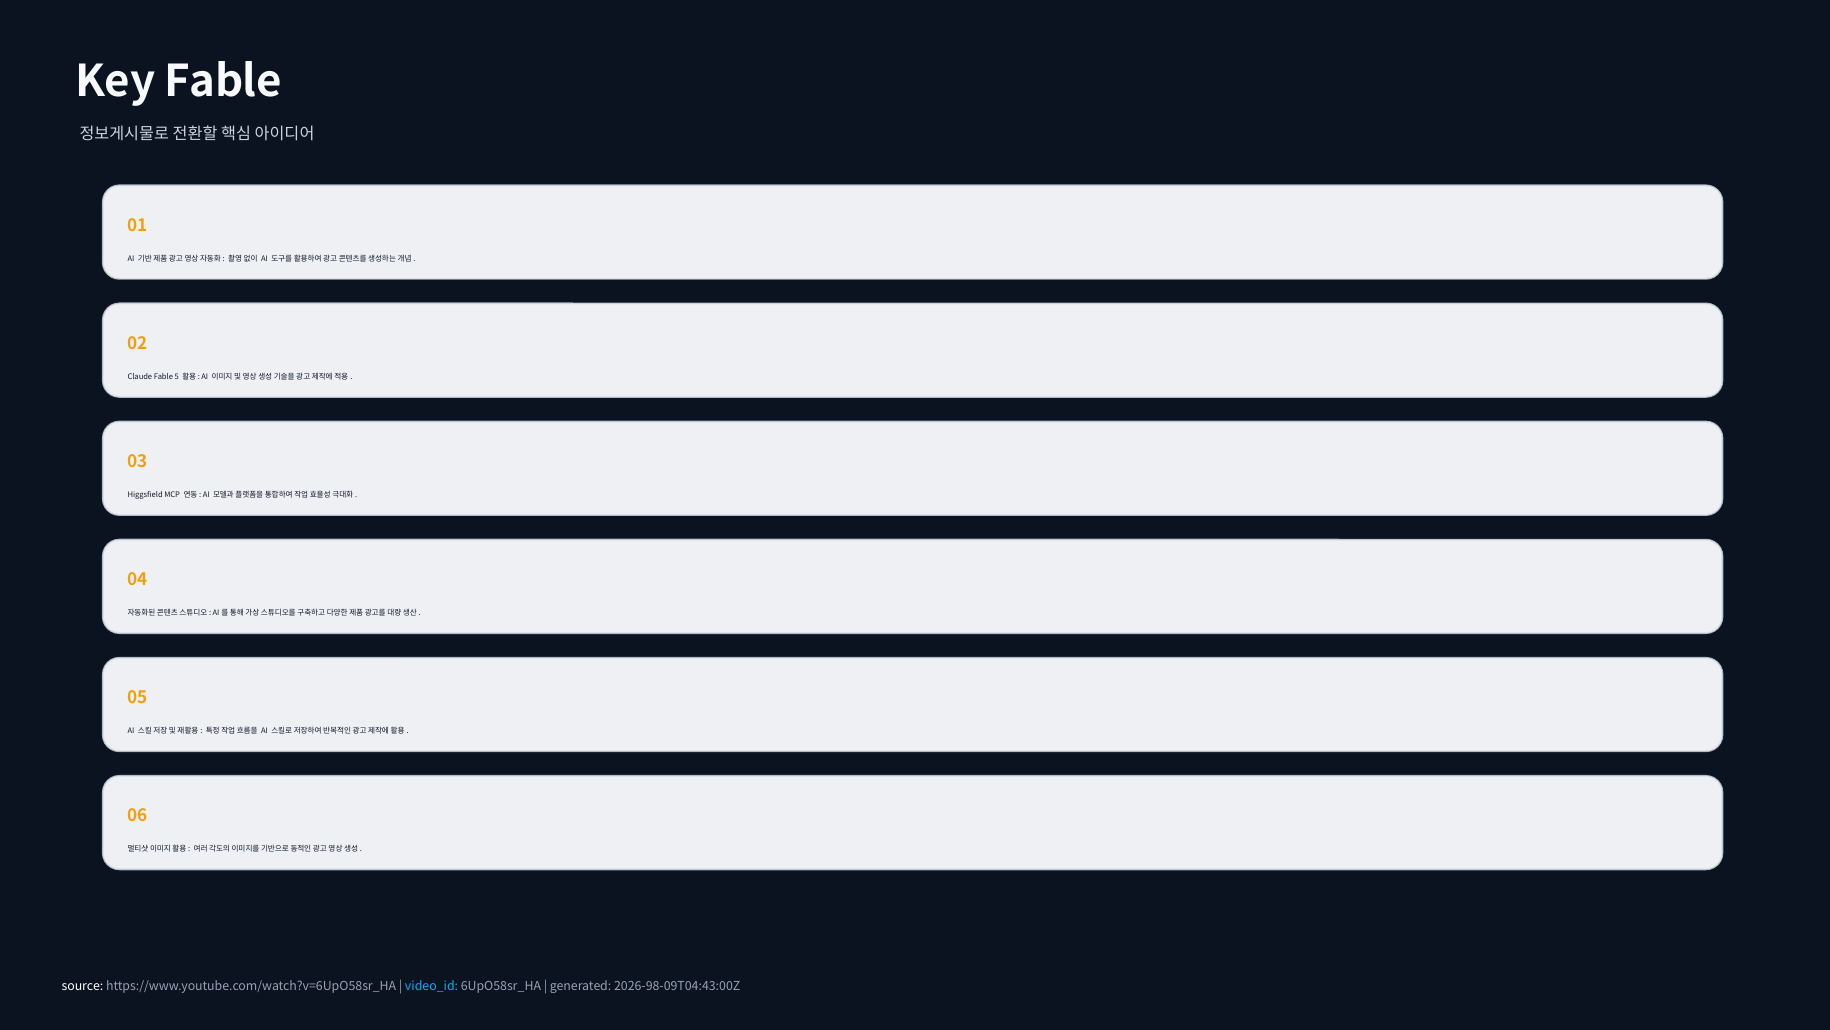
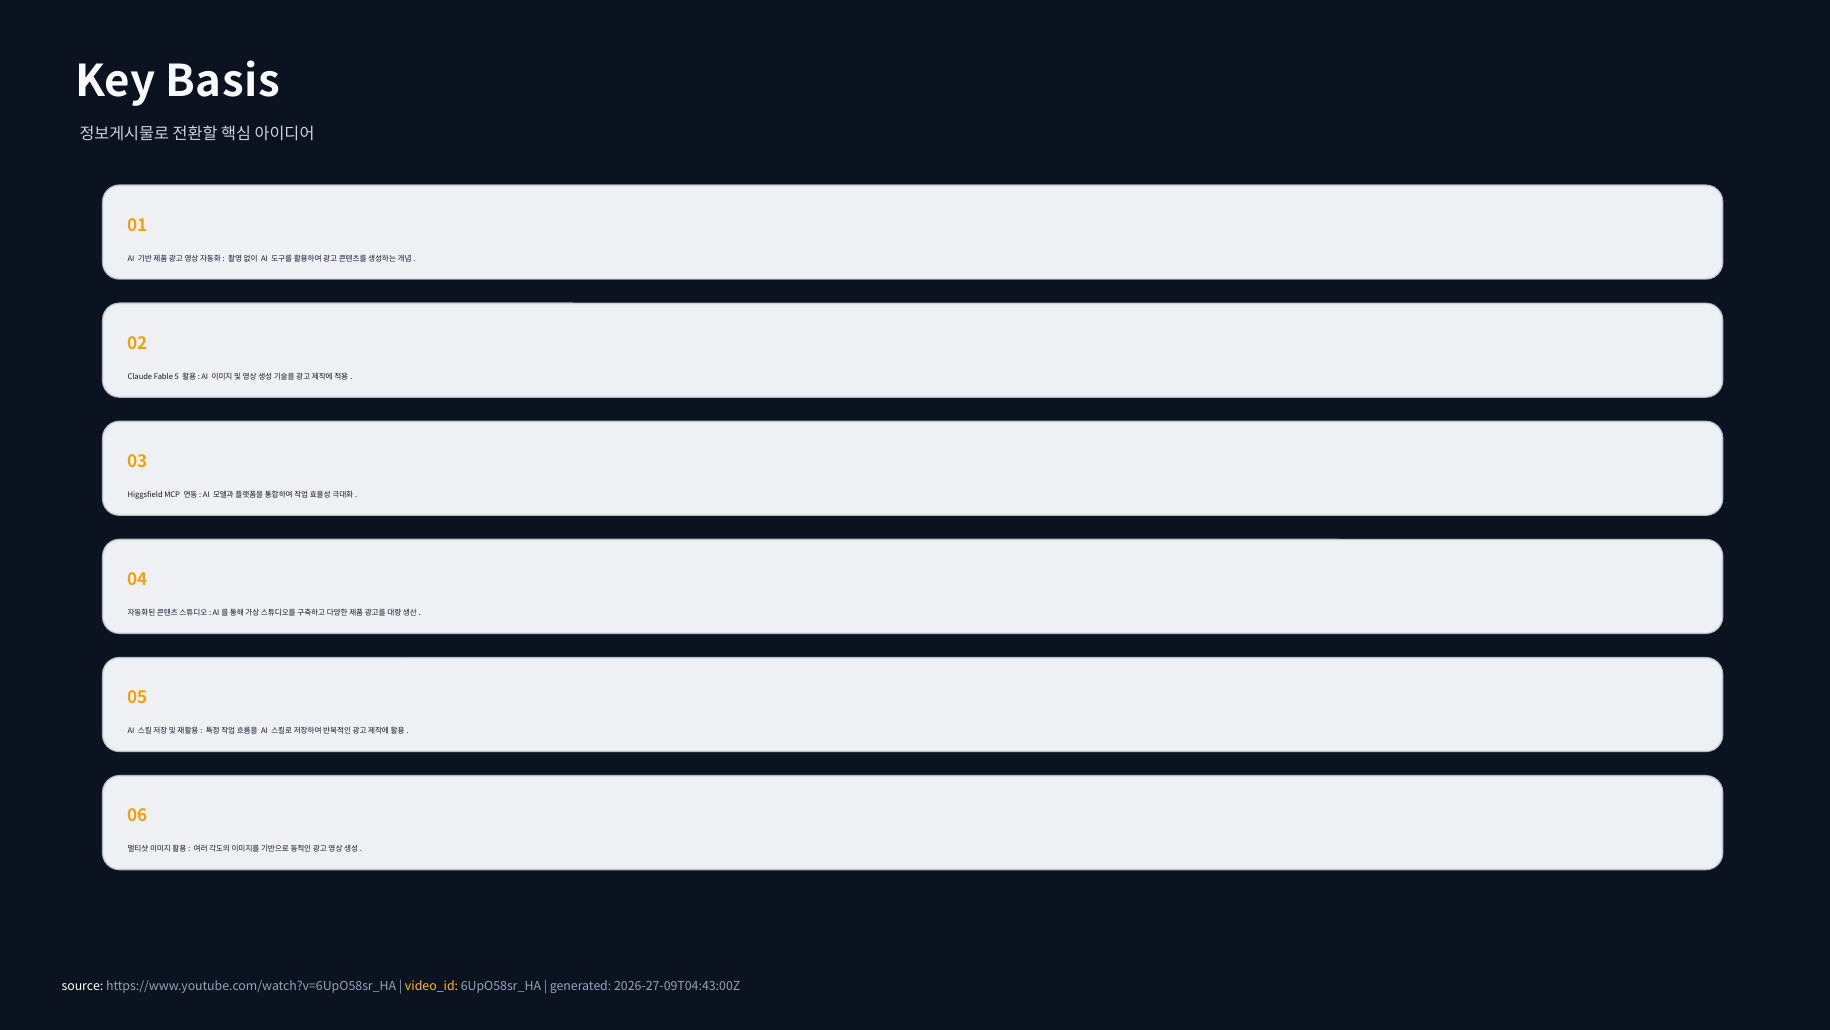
Key Fable: Fable -> Basis
video_id colour: light blue -> yellow
2026-98-09T04:43:00Z: 2026-98-09T04:43:00Z -> 2026-27-09T04:43:00Z
